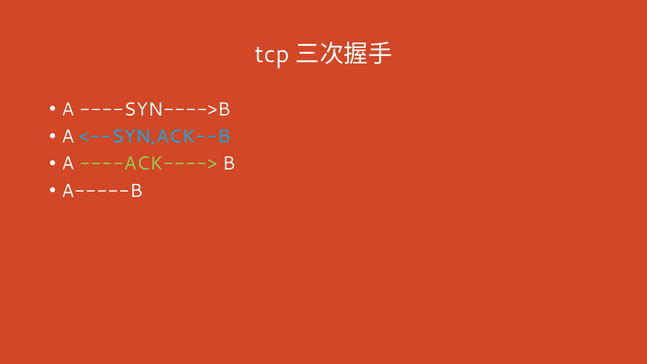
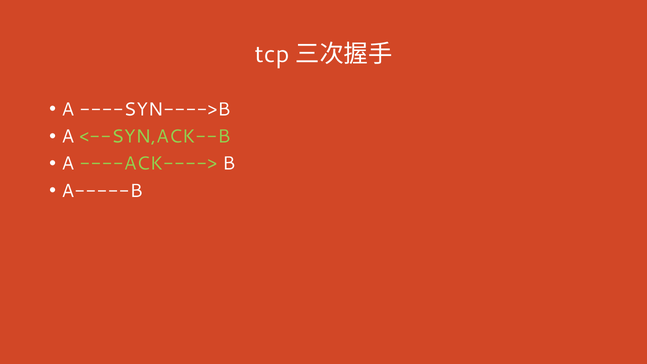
<--SYN,ACK--B colour: light blue -> light green
